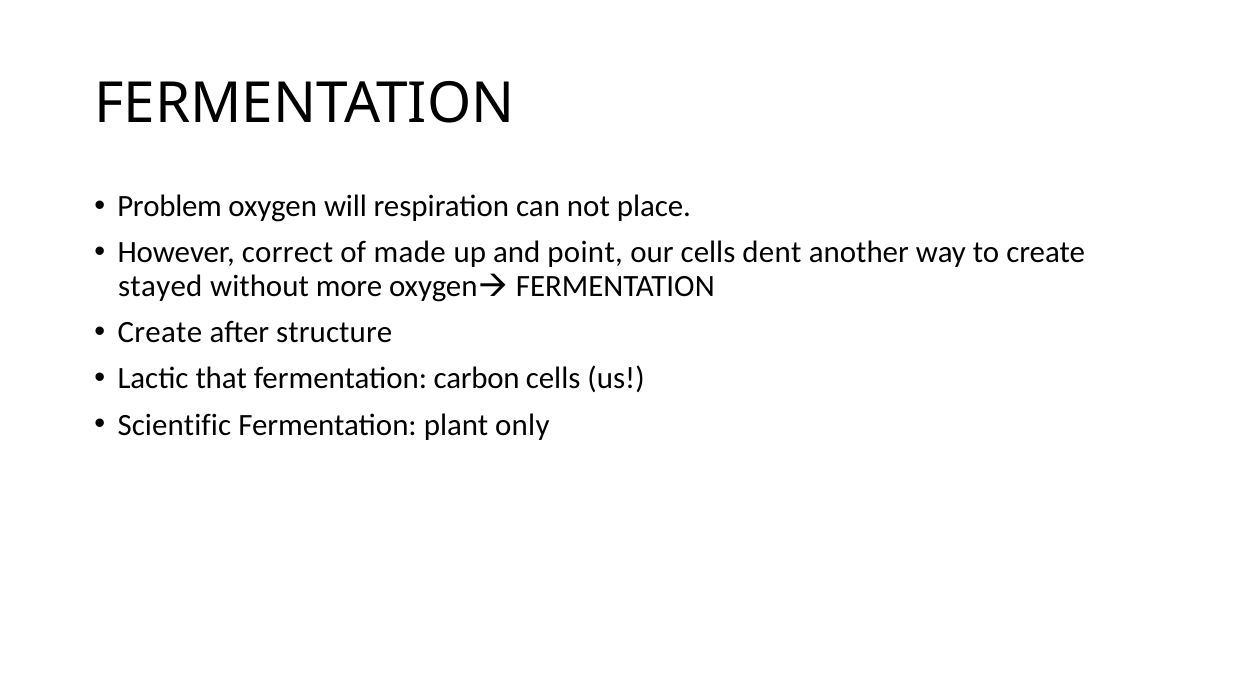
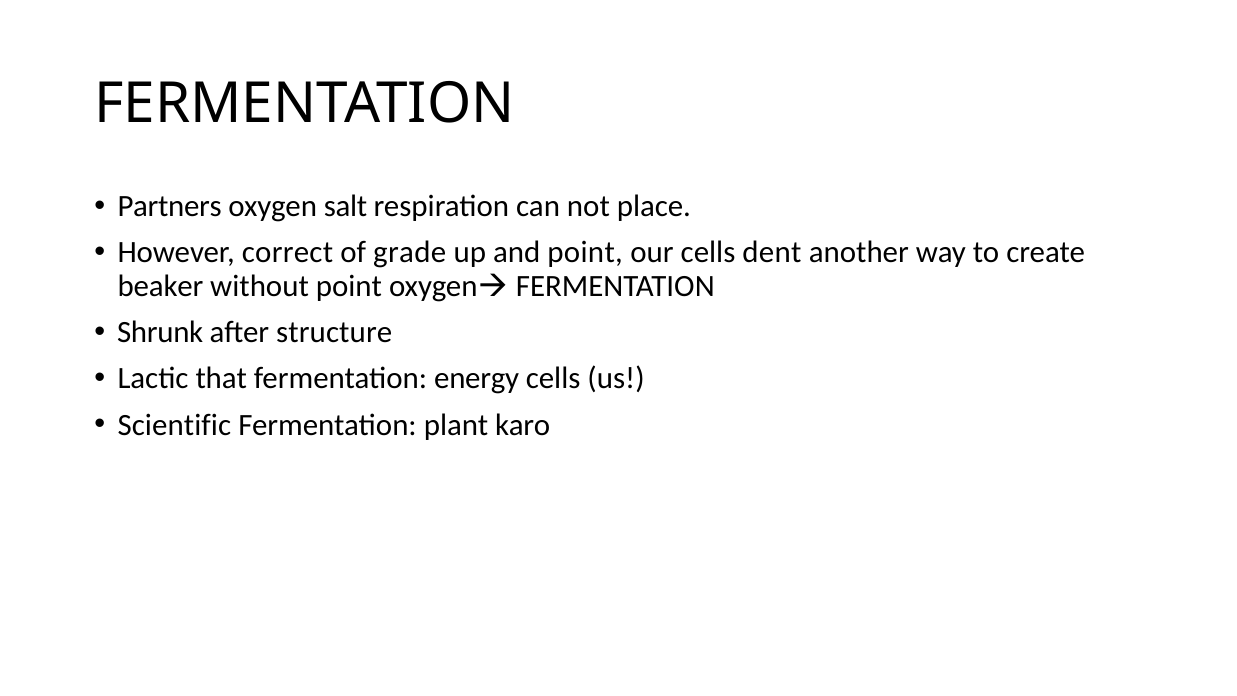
Problem: Problem -> Partners
will: will -> salt
made: made -> grade
stayed: stayed -> beaker
without more: more -> point
Create at (160, 332): Create -> Shrunk
carbon: carbon -> energy
only: only -> karo
